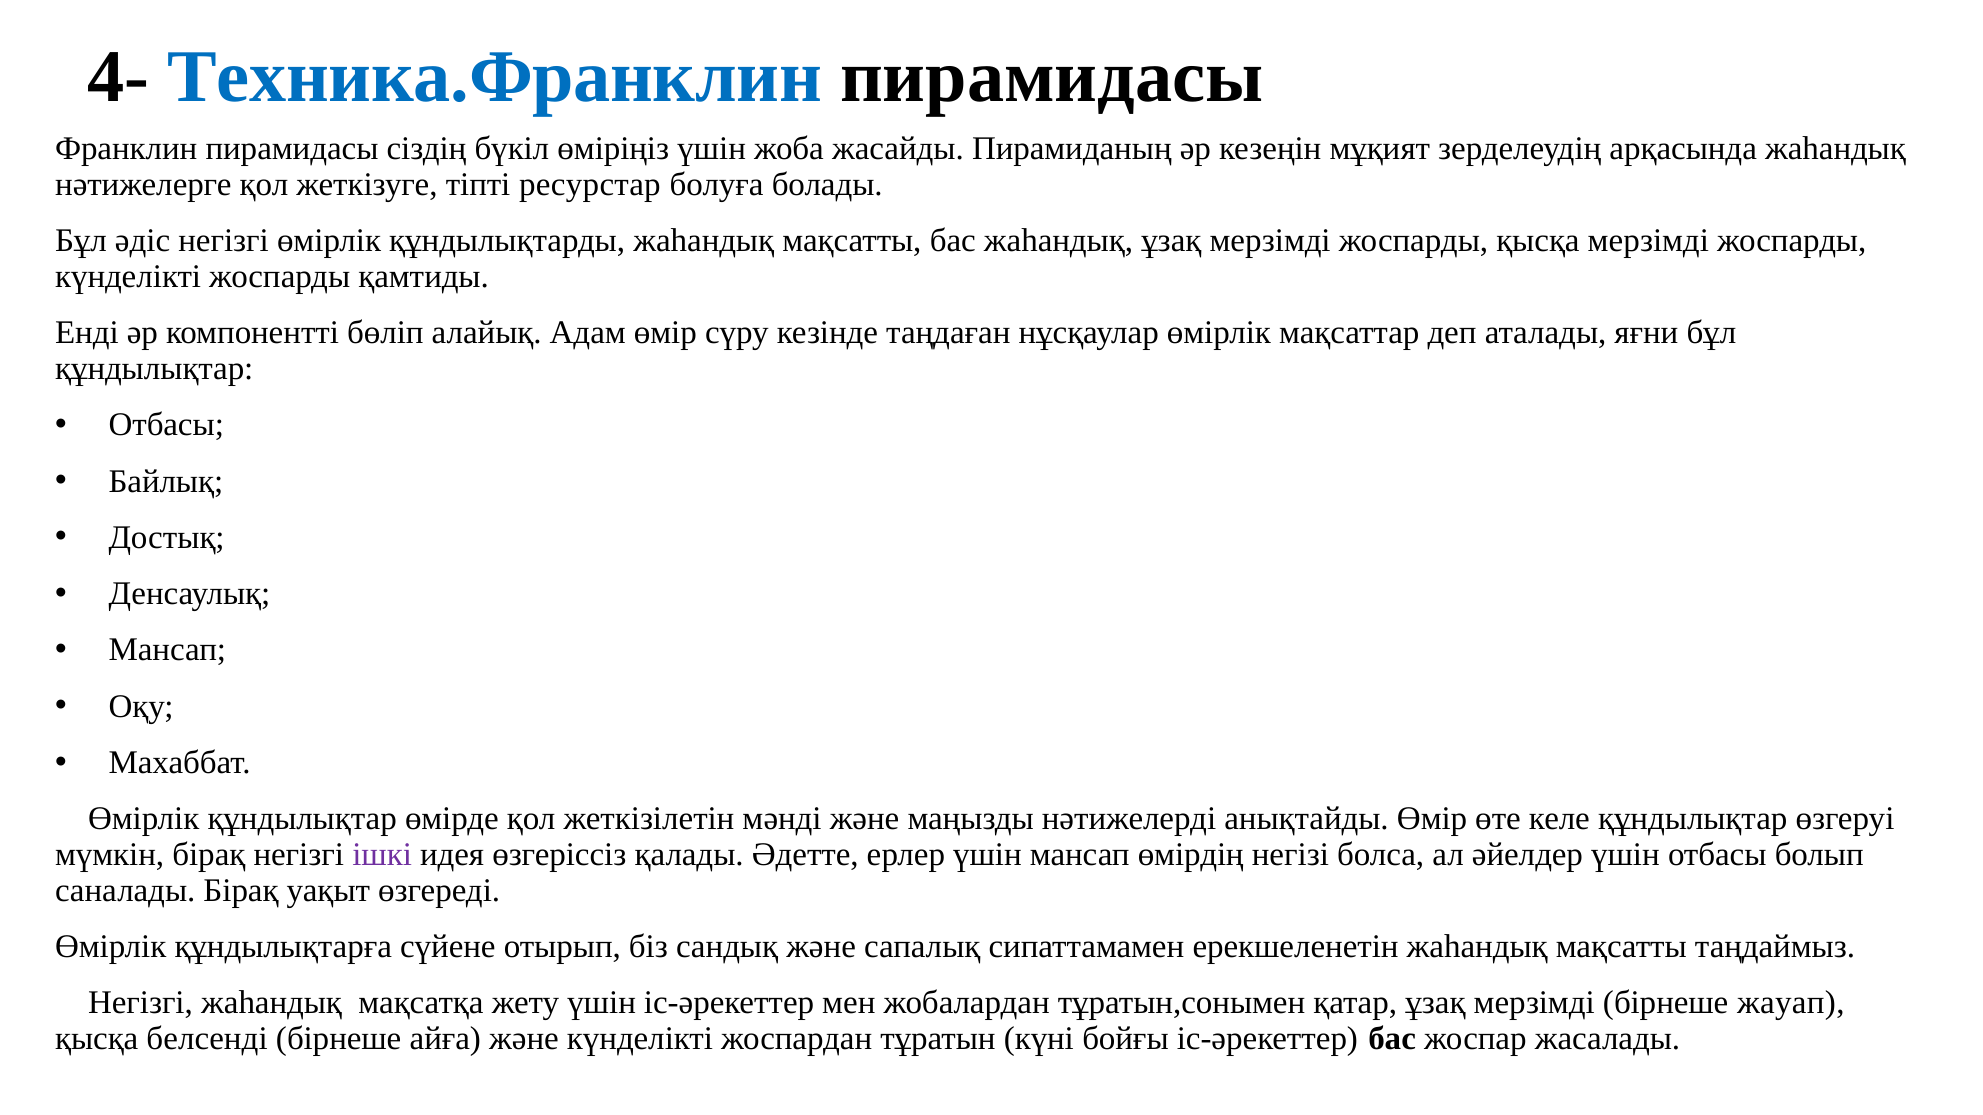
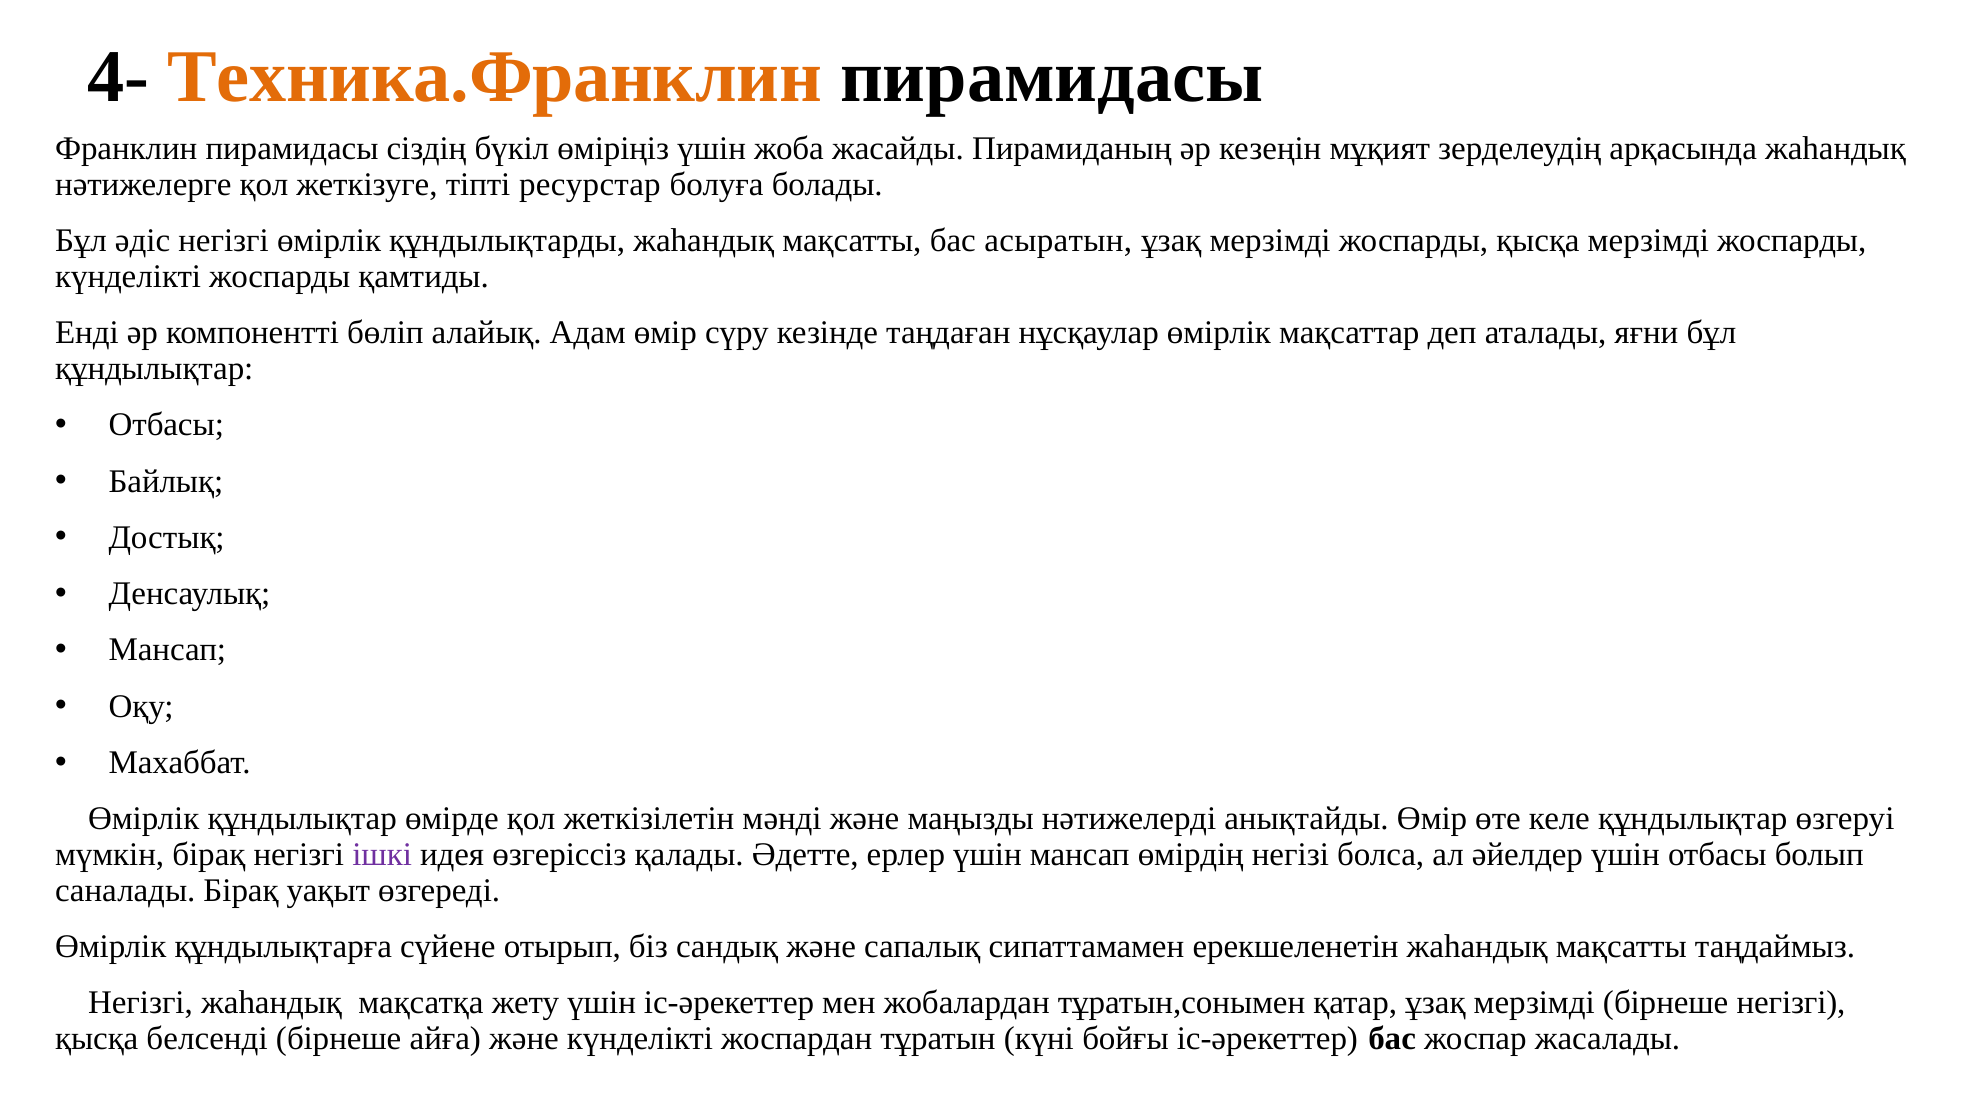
Техника.Франклин colour: blue -> orange
бас жаһандық: жаһандық -> асыратын
бірнеше жауап: жауап -> негізгі
